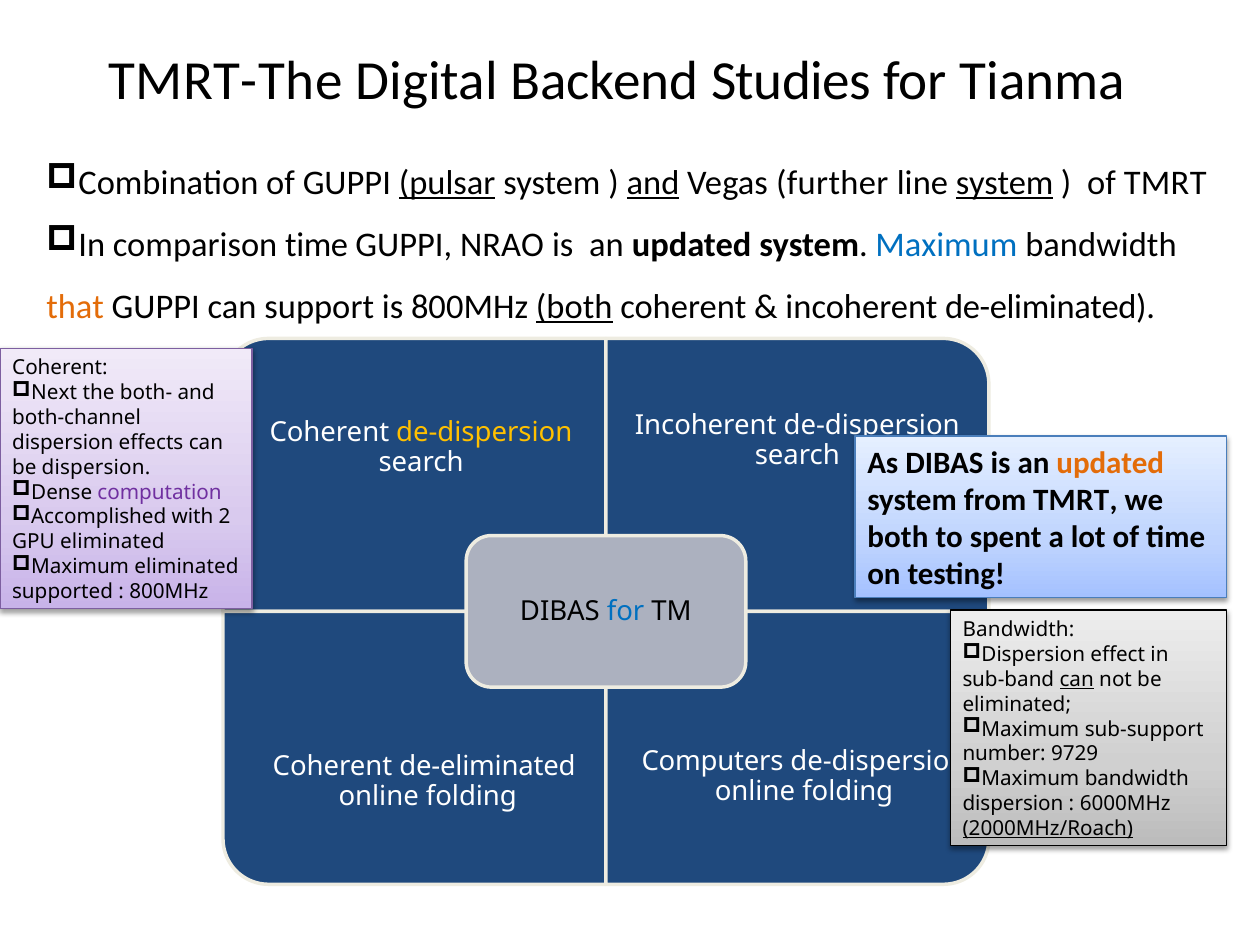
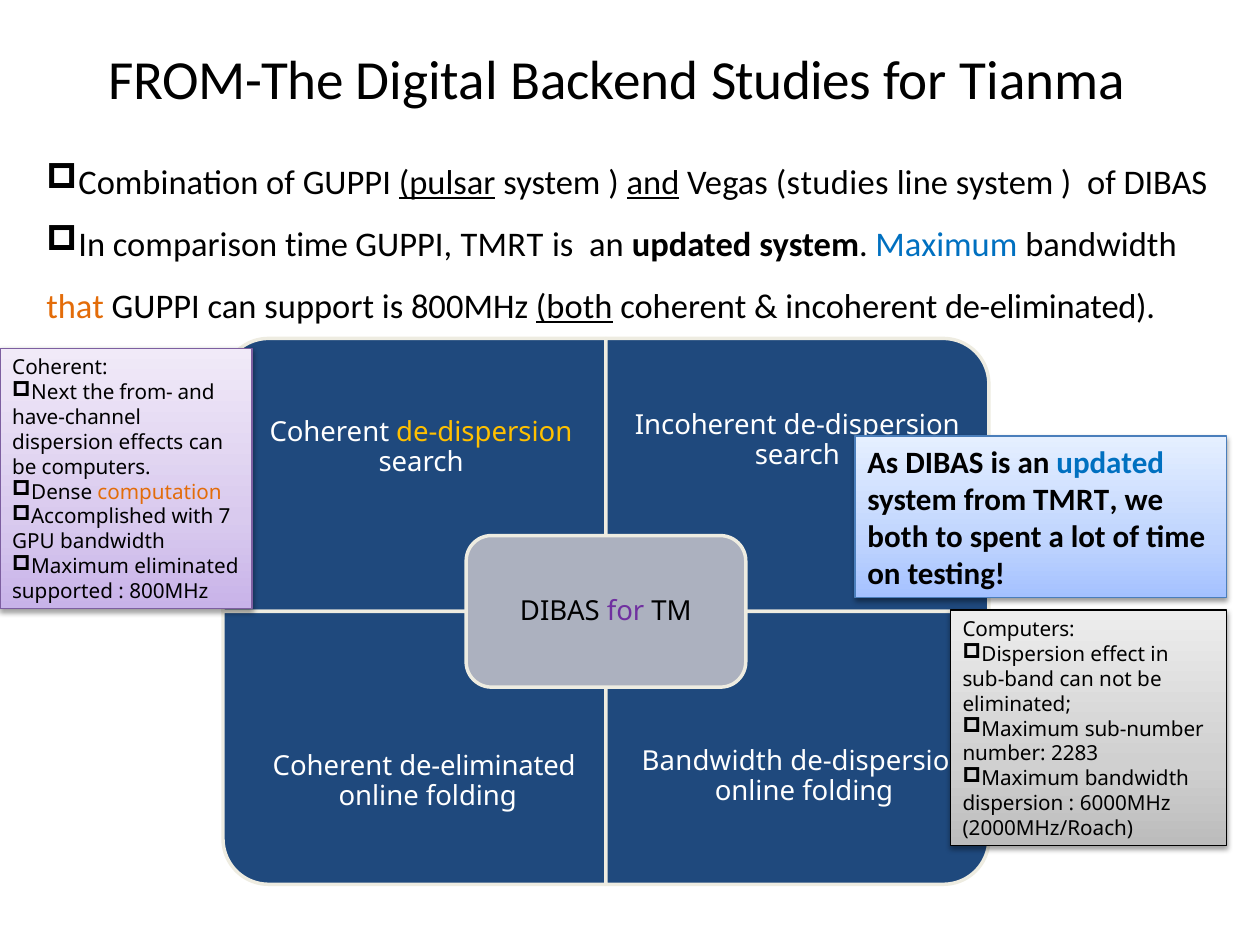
TMRT-The: TMRT-The -> FROM-The
Vegas further: further -> studies
system at (1005, 183) underline: present -> none
of TMRT: TMRT -> DIBAS
GUPPI NRAO: NRAO -> TMRT
both-: both- -> from-
both-channel: both-channel -> have-channel
updated at (1110, 463) colour: orange -> blue
be dispersion: dispersion -> computers
computation colour: purple -> orange
2: 2 -> 7
GPU eliminated: eliminated -> bandwidth
for at (626, 611) colour: blue -> purple
Bandwidth at (1018, 630): Bandwidth -> Computers
can at (1077, 679) underline: present -> none
sub-support: sub-support -> sub-number
9729: 9729 -> 2283
Computers at (713, 762): Computers -> Bandwidth
2000MHz/Roach underline: present -> none
